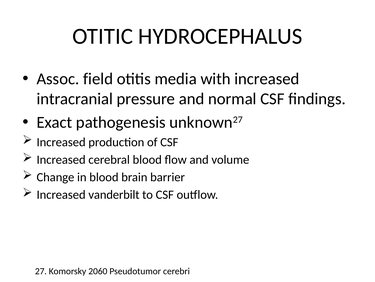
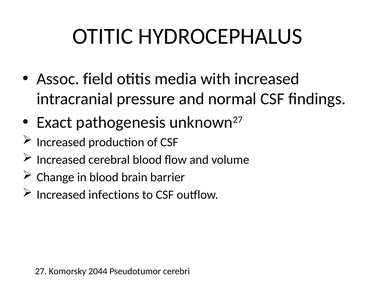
vanderbilt: vanderbilt -> infections
2060: 2060 -> 2044
